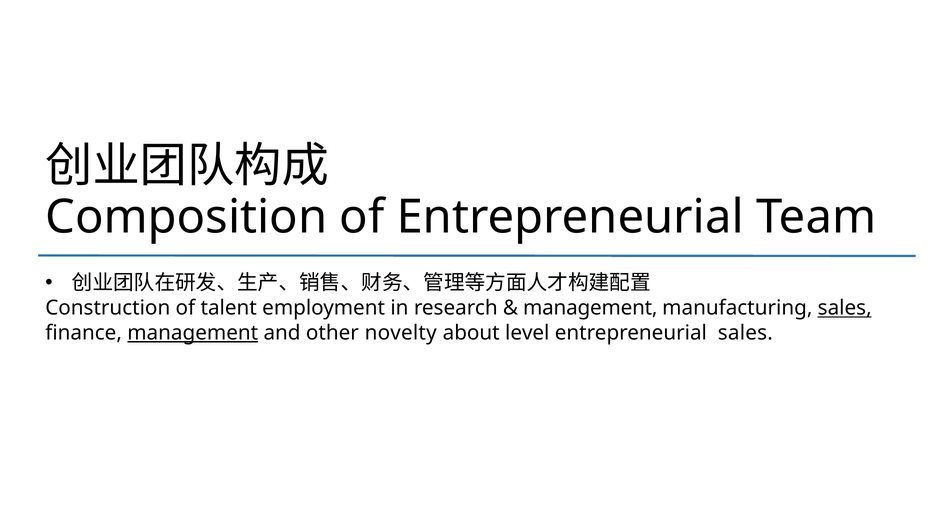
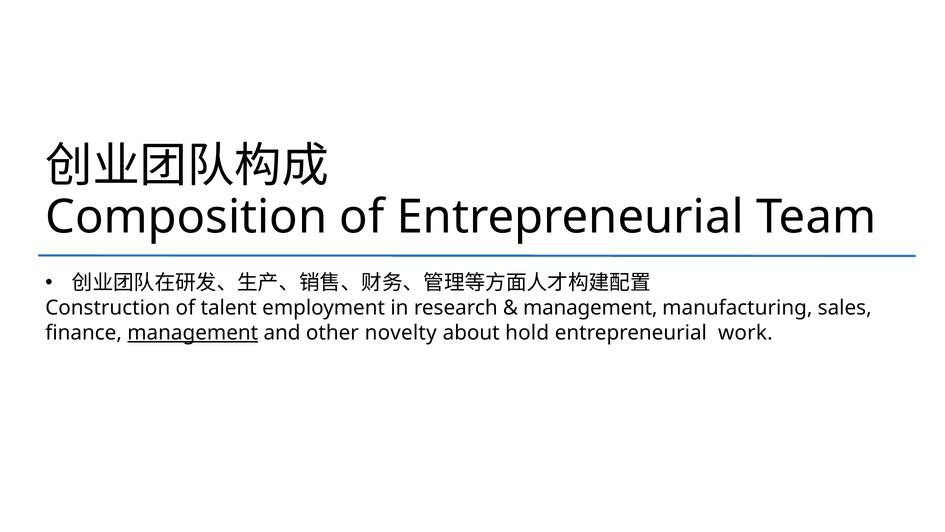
sales at (845, 308) underline: present -> none
level: level -> hold
entrepreneurial sales: sales -> work
